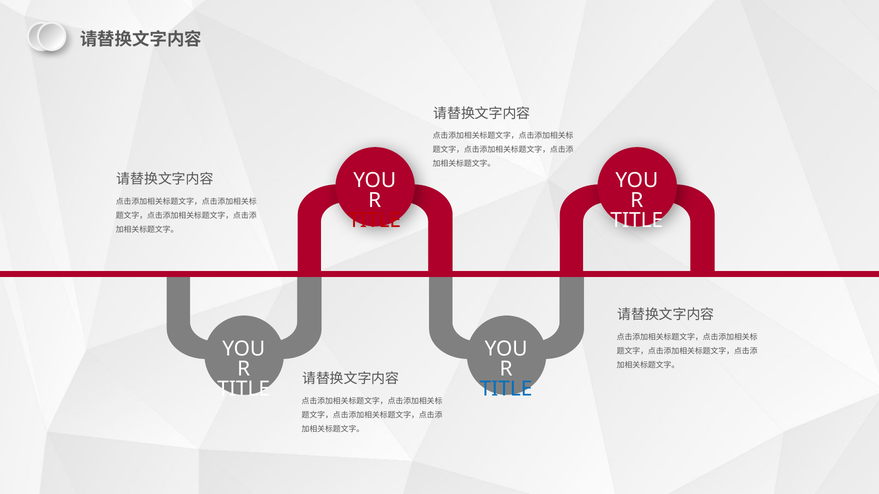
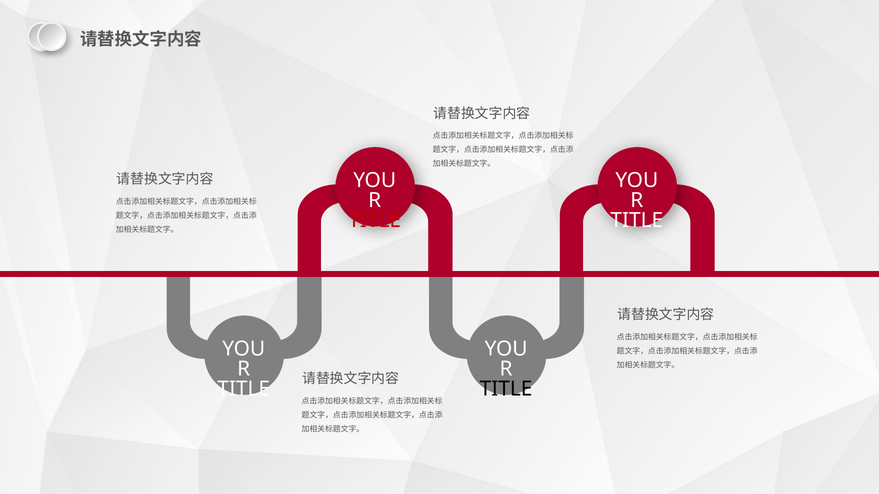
TITLE at (506, 389) colour: blue -> black
